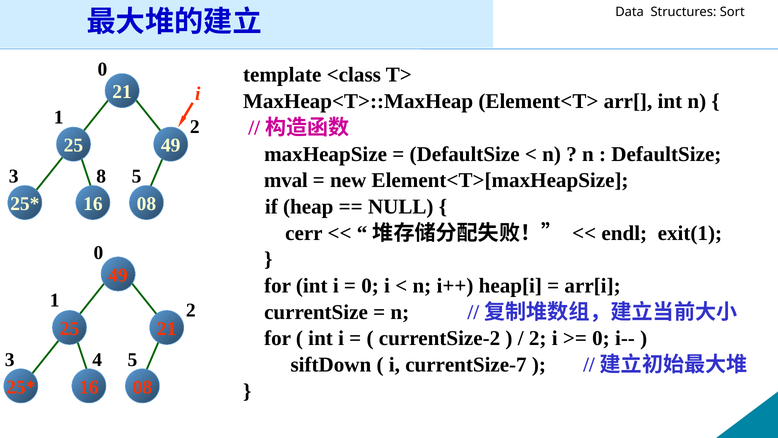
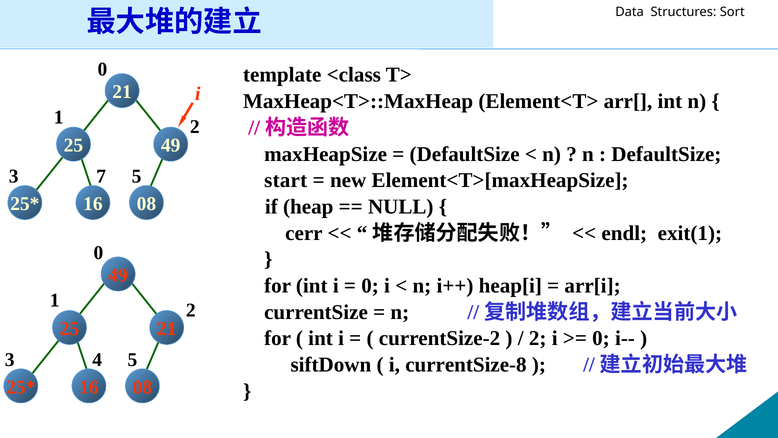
8: 8 -> 7
mval: mval -> start
currentSize-7: currentSize-7 -> currentSize-8
